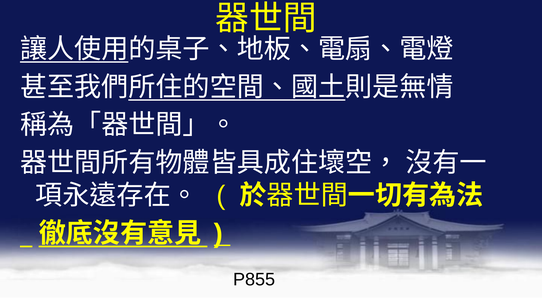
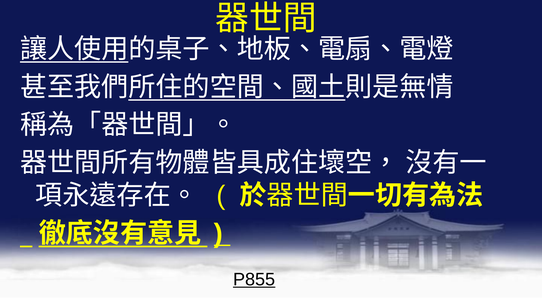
P855 underline: none -> present
